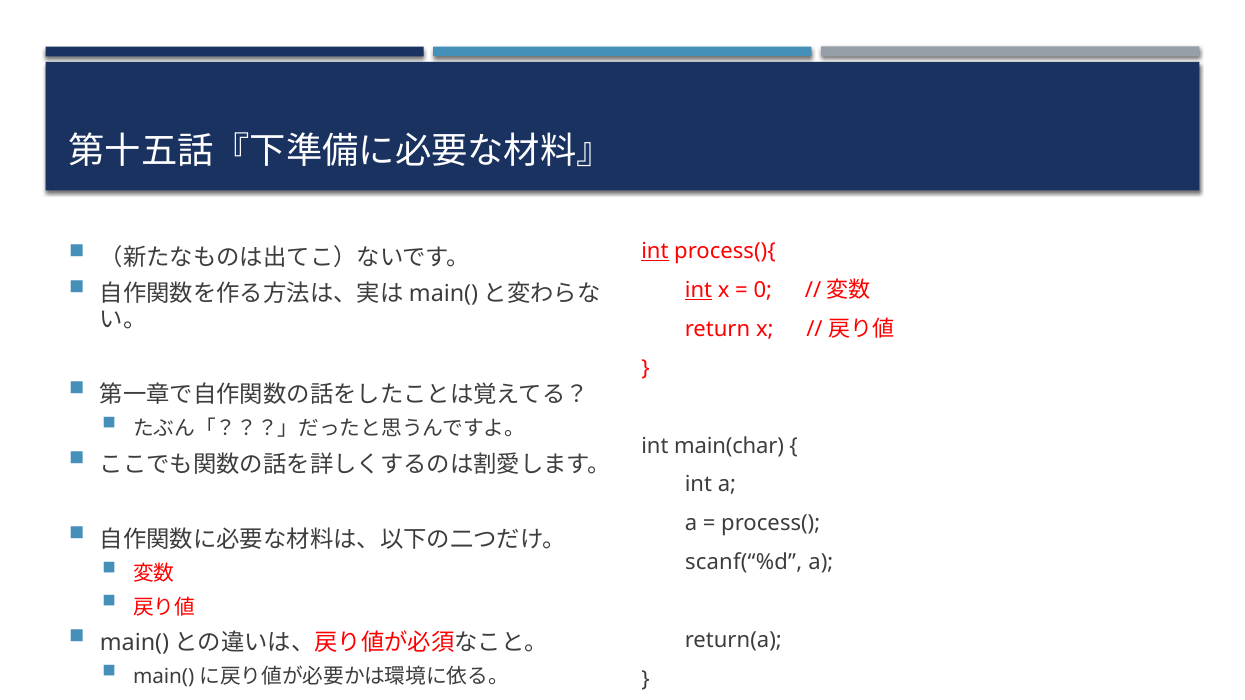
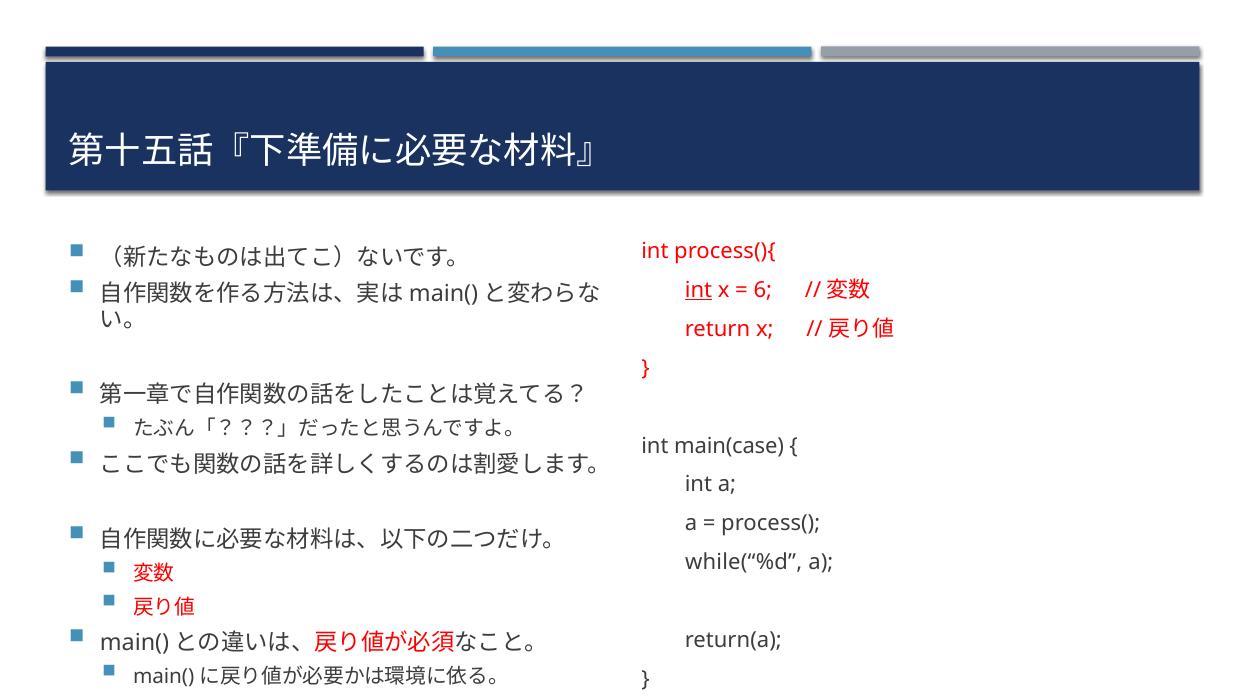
int at (655, 251) underline: present -> none
0: 0 -> 6
main(char: main(char -> main(case
scanf(“%d: scanf(“%d -> while(“%d
